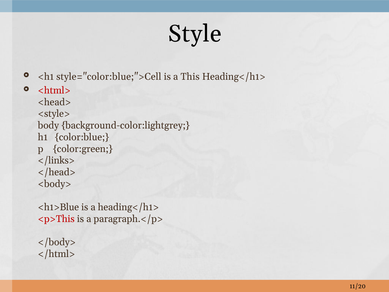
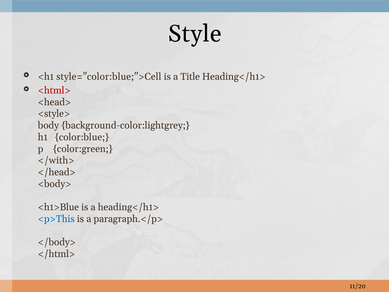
This: This -> Title
</links>: </links> -> </with>
<p>This colour: red -> blue
